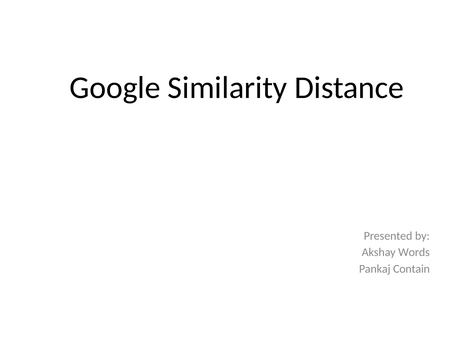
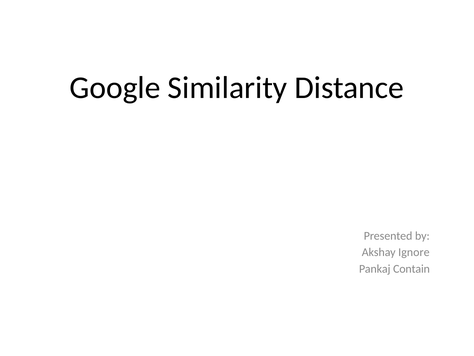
Words: Words -> Ignore
